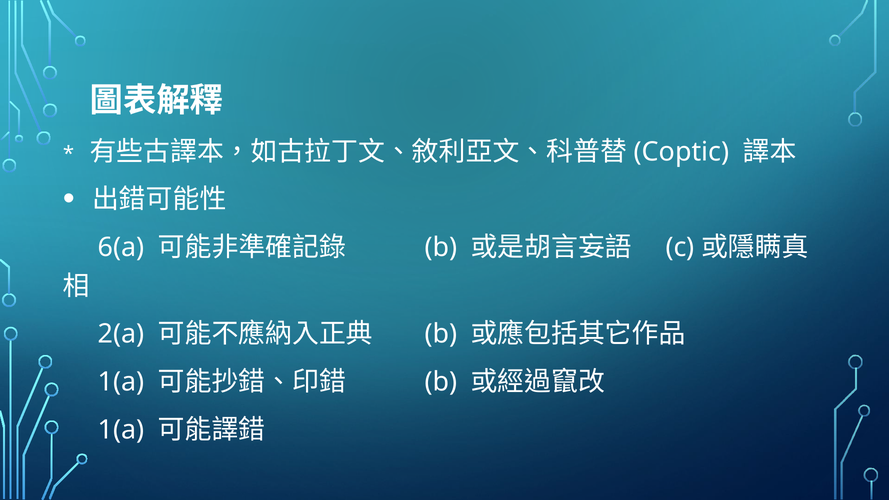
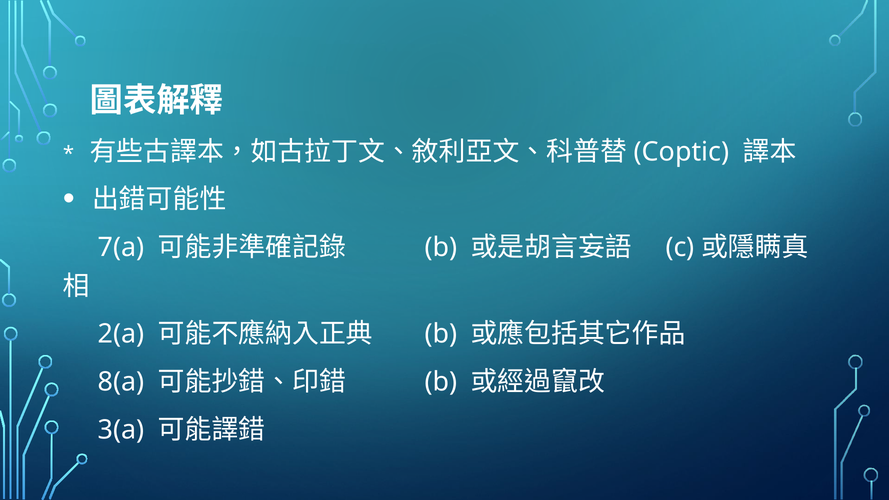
6(a: 6(a -> 7(a
1(a at (121, 382): 1(a -> 8(a
1(a at (121, 430): 1(a -> 3(a
